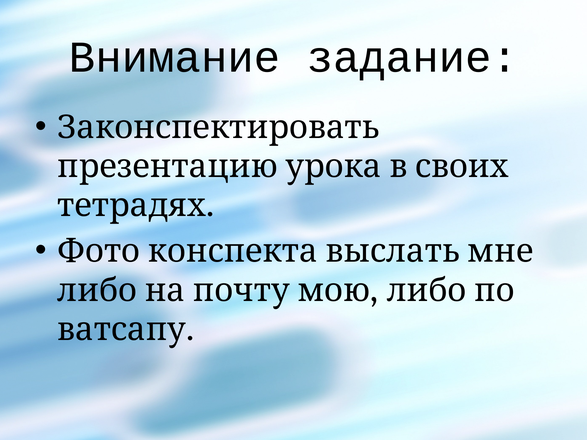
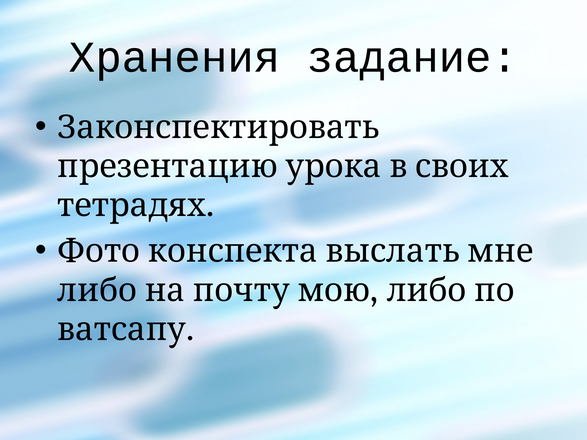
Внимание: Внимание -> Хранения
